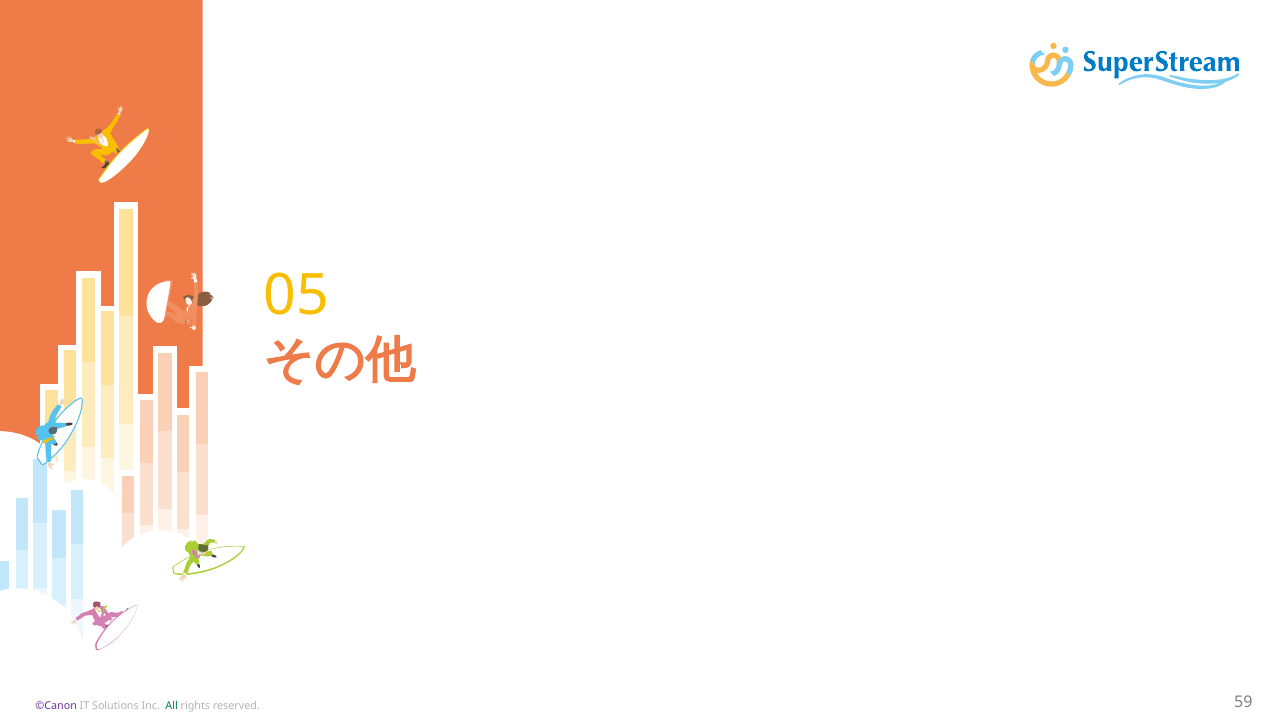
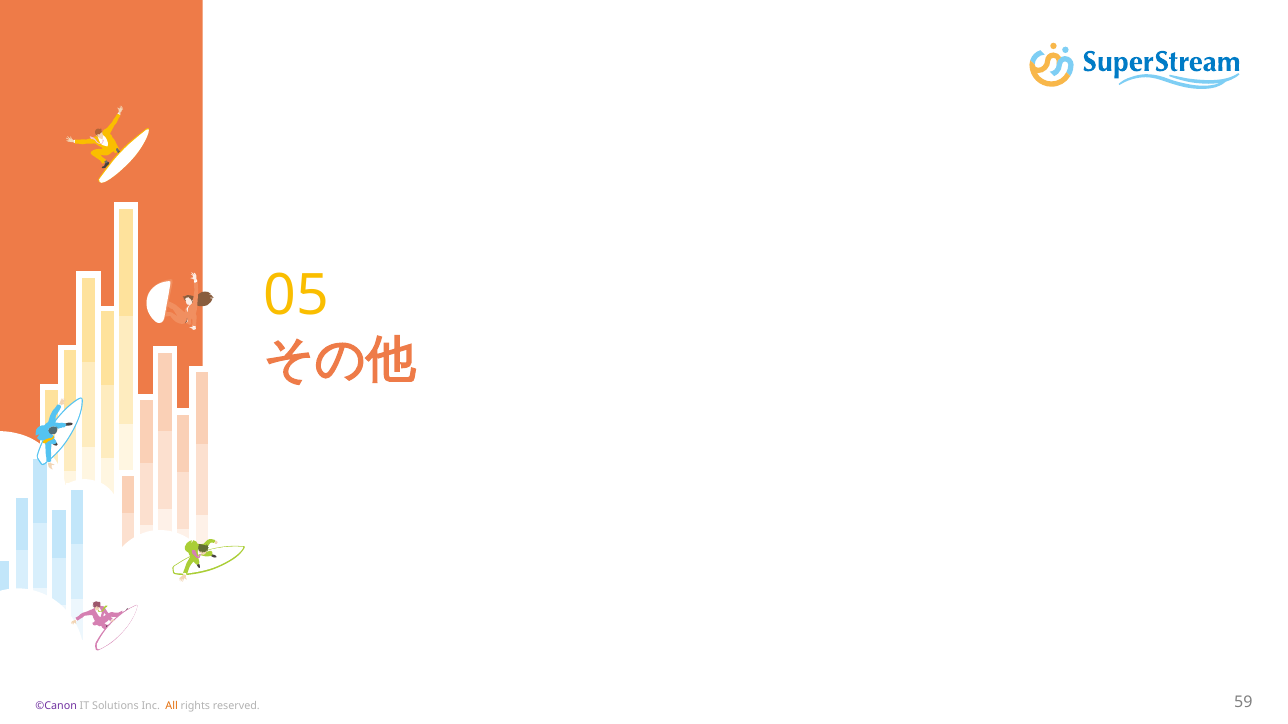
All colour: green -> orange
